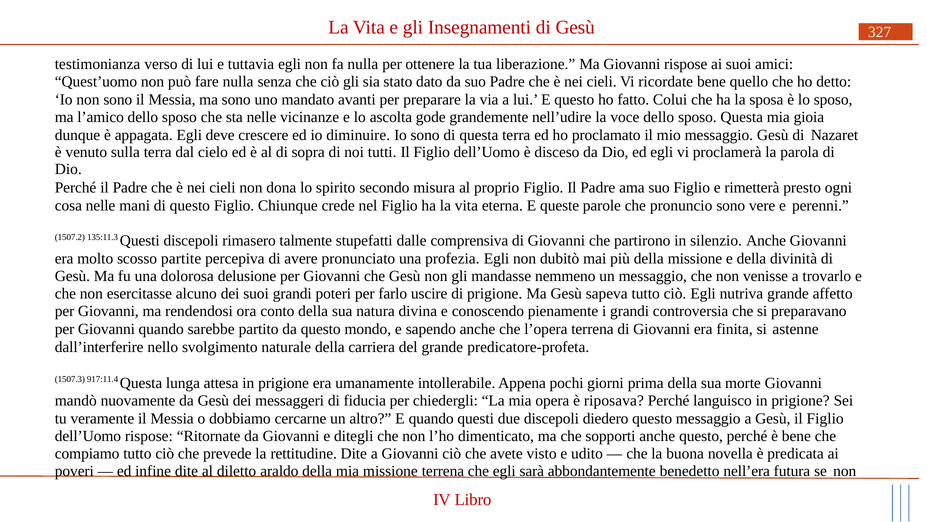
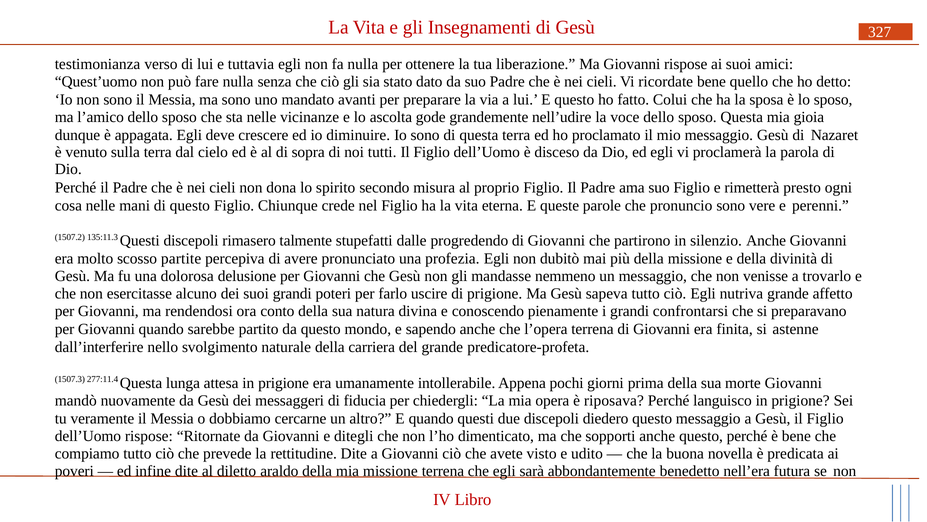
comprensiva: comprensiva -> progredendo
controversia: controversia -> confrontarsi
917:11.4: 917:11.4 -> 277:11.4
